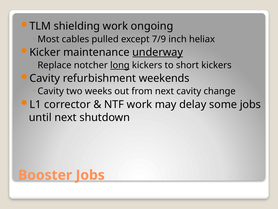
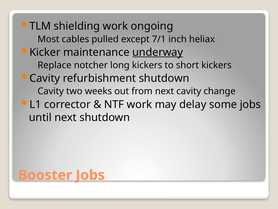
7/9: 7/9 -> 7/1
long underline: present -> none
refurbishment weekends: weekends -> shutdown
